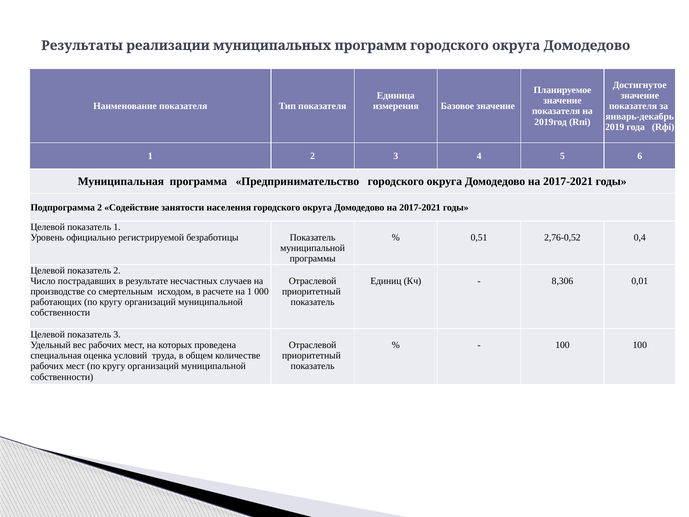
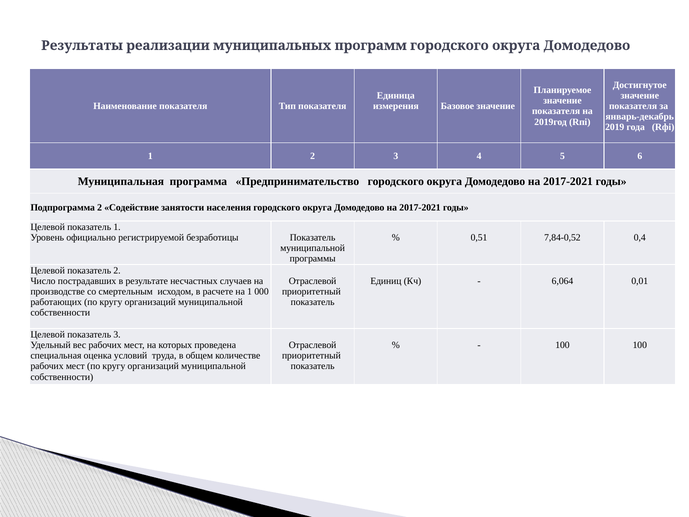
2,76-0,52: 2,76-0,52 -> 7,84-0,52
8,306: 8,306 -> 6,064
